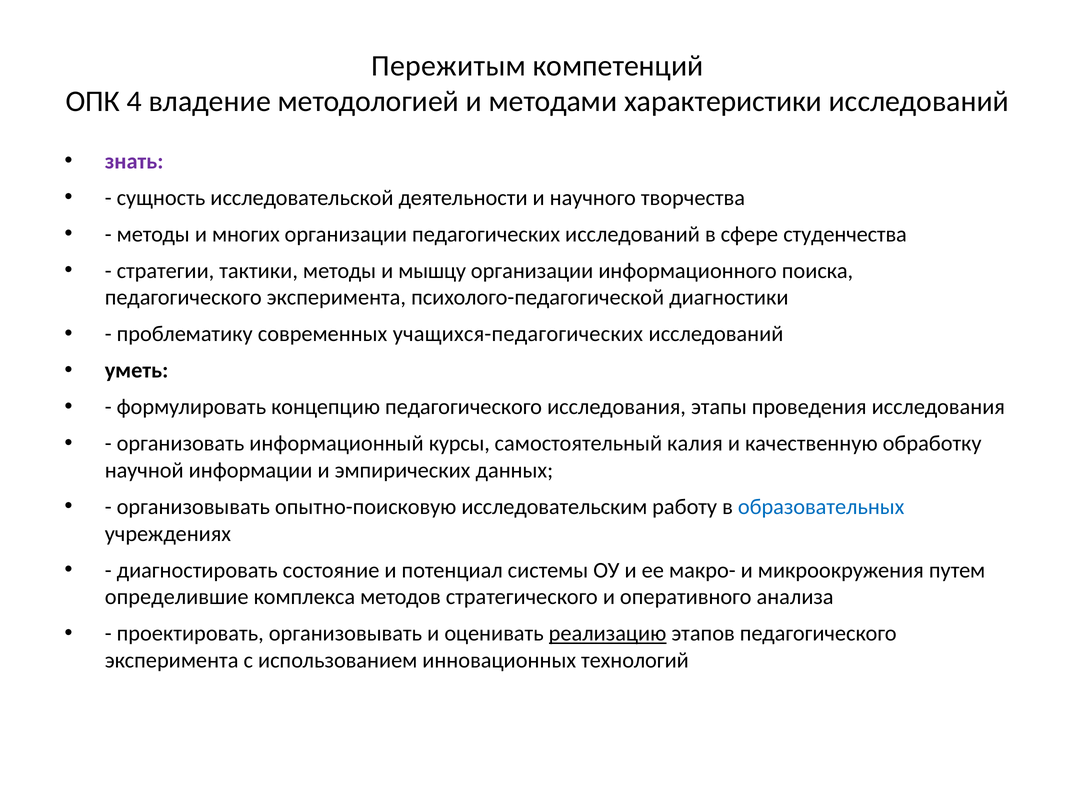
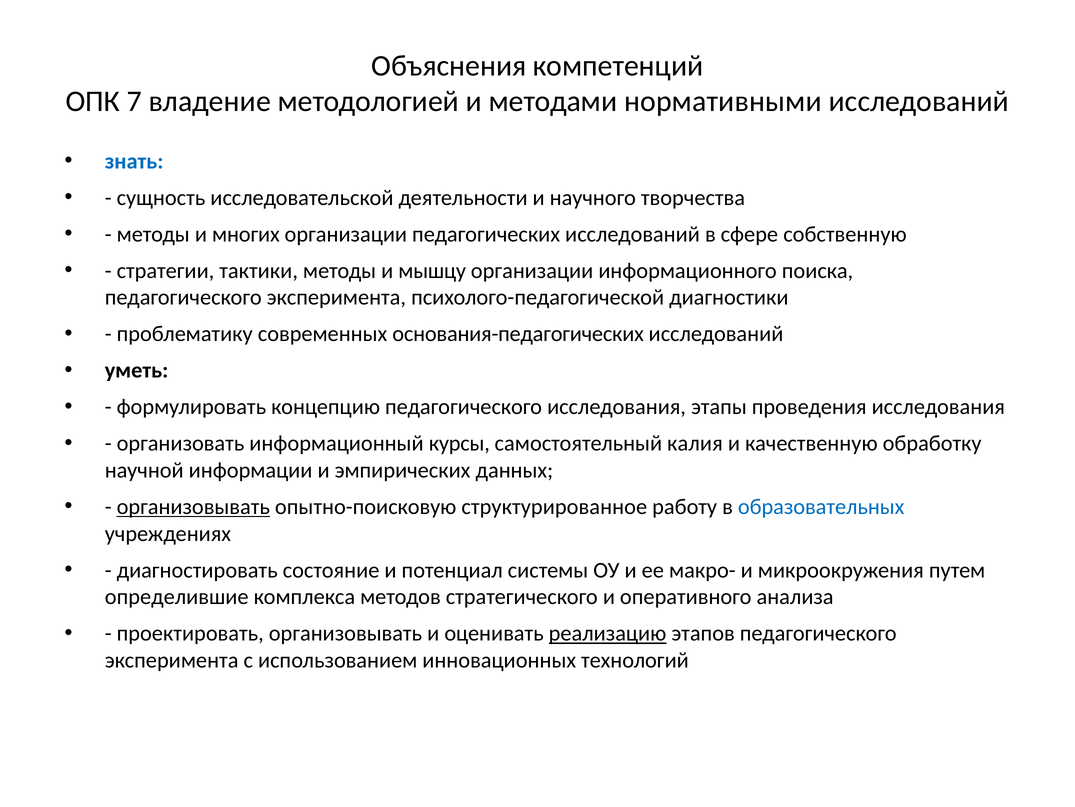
Пережитым: Пережитым -> Объяснения
4: 4 -> 7
характеристики: характеристики -> нормативными
знать colour: purple -> blue
студенчества: студенчества -> собственную
учащихся-педагогических: учащихся-педагогических -> основания-педагогических
организовывать at (193, 506) underline: none -> present
исследовательским: исследовательским -> структурированное
